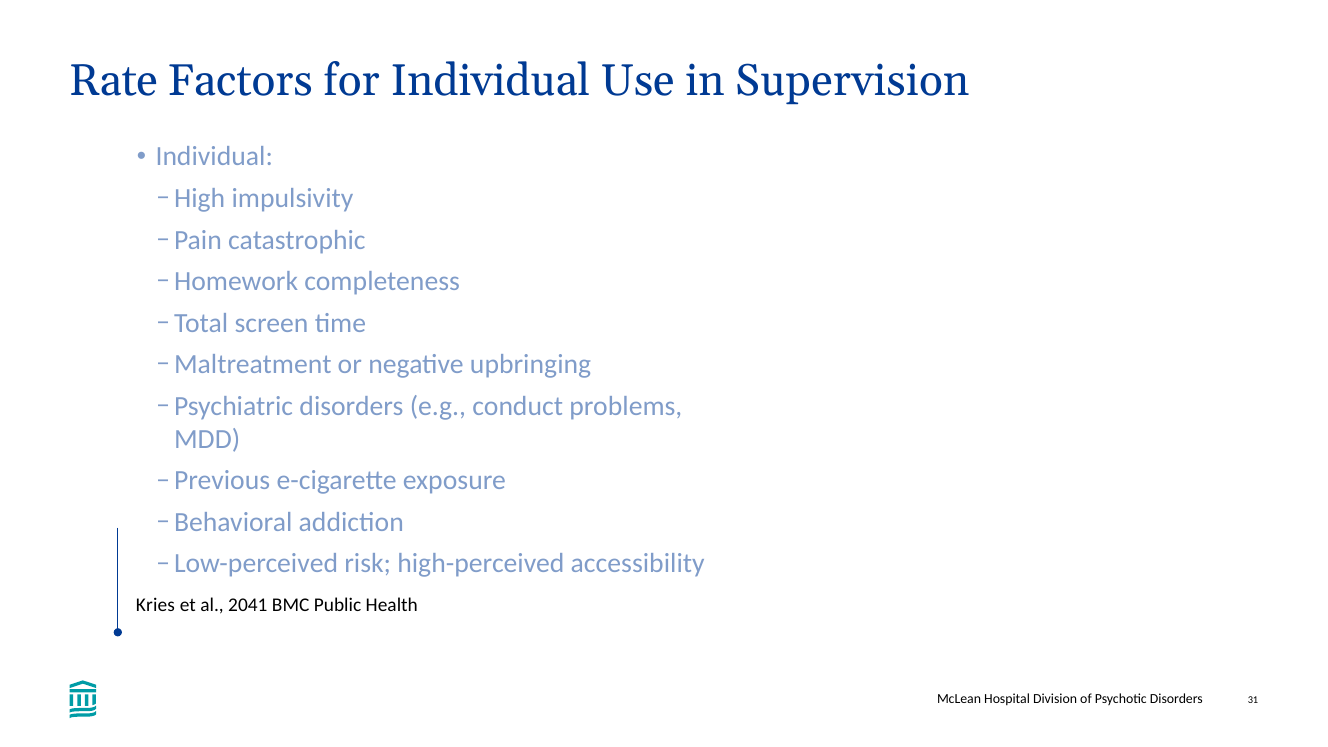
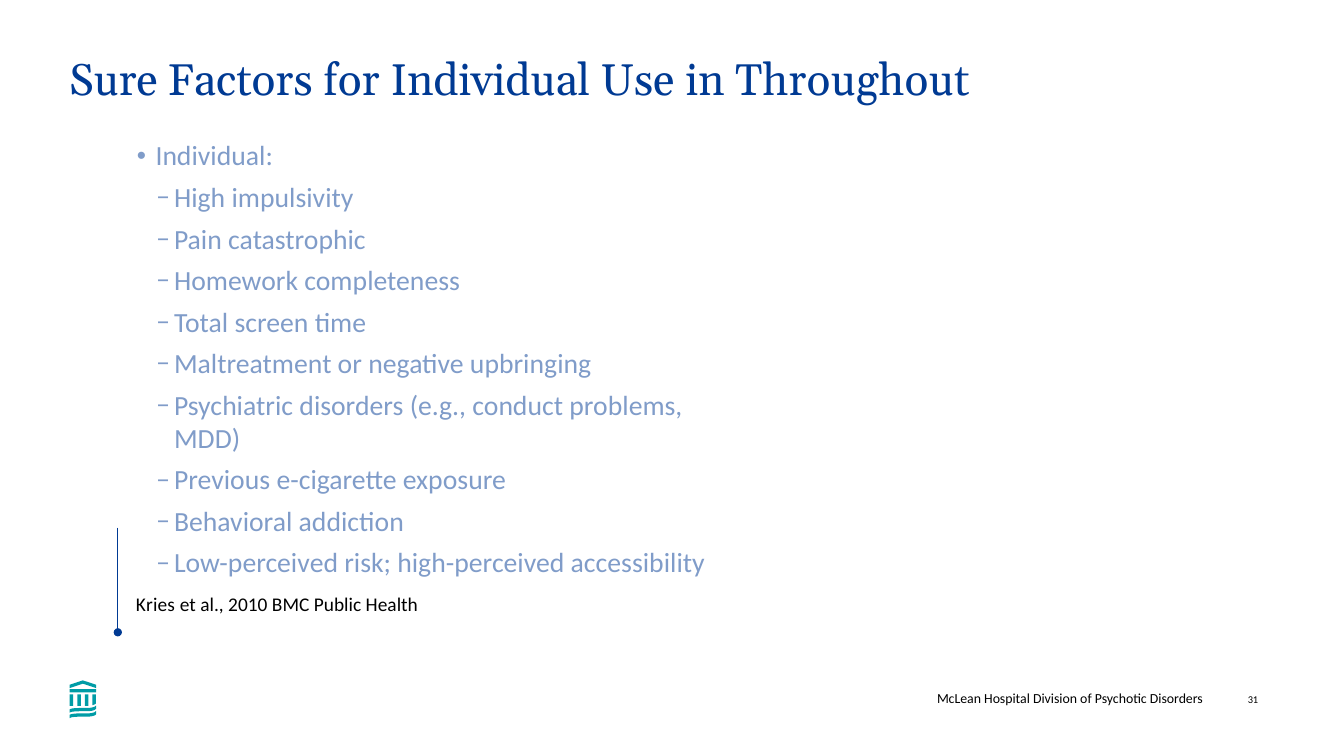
Rate: Rate -> Sure
in Supervision: Supervision -> Throughout
2041: 2041 -> 2010
